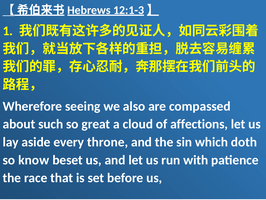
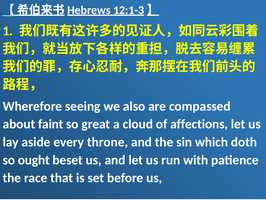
such: such -> faint
know: know -> ought
